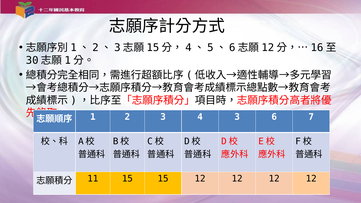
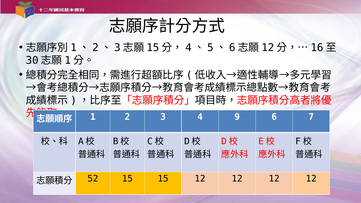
4 3: 3 -> 9
11: 11 -> 52
